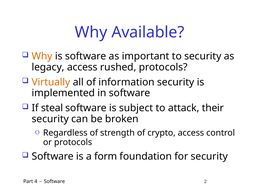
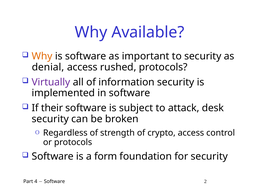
legacy: legacy -> denial
Virtually colour: orange -> purple
steal: steal -> their
their: their -> desk
